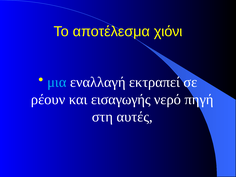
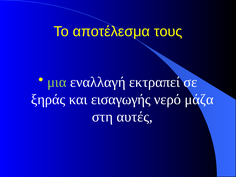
χιόνι: χιόνι -> τους
μια colour: light blue -> light green
ρέουν: ρέουν -> ξηράς
πηγή: πηγή -> μάζα
